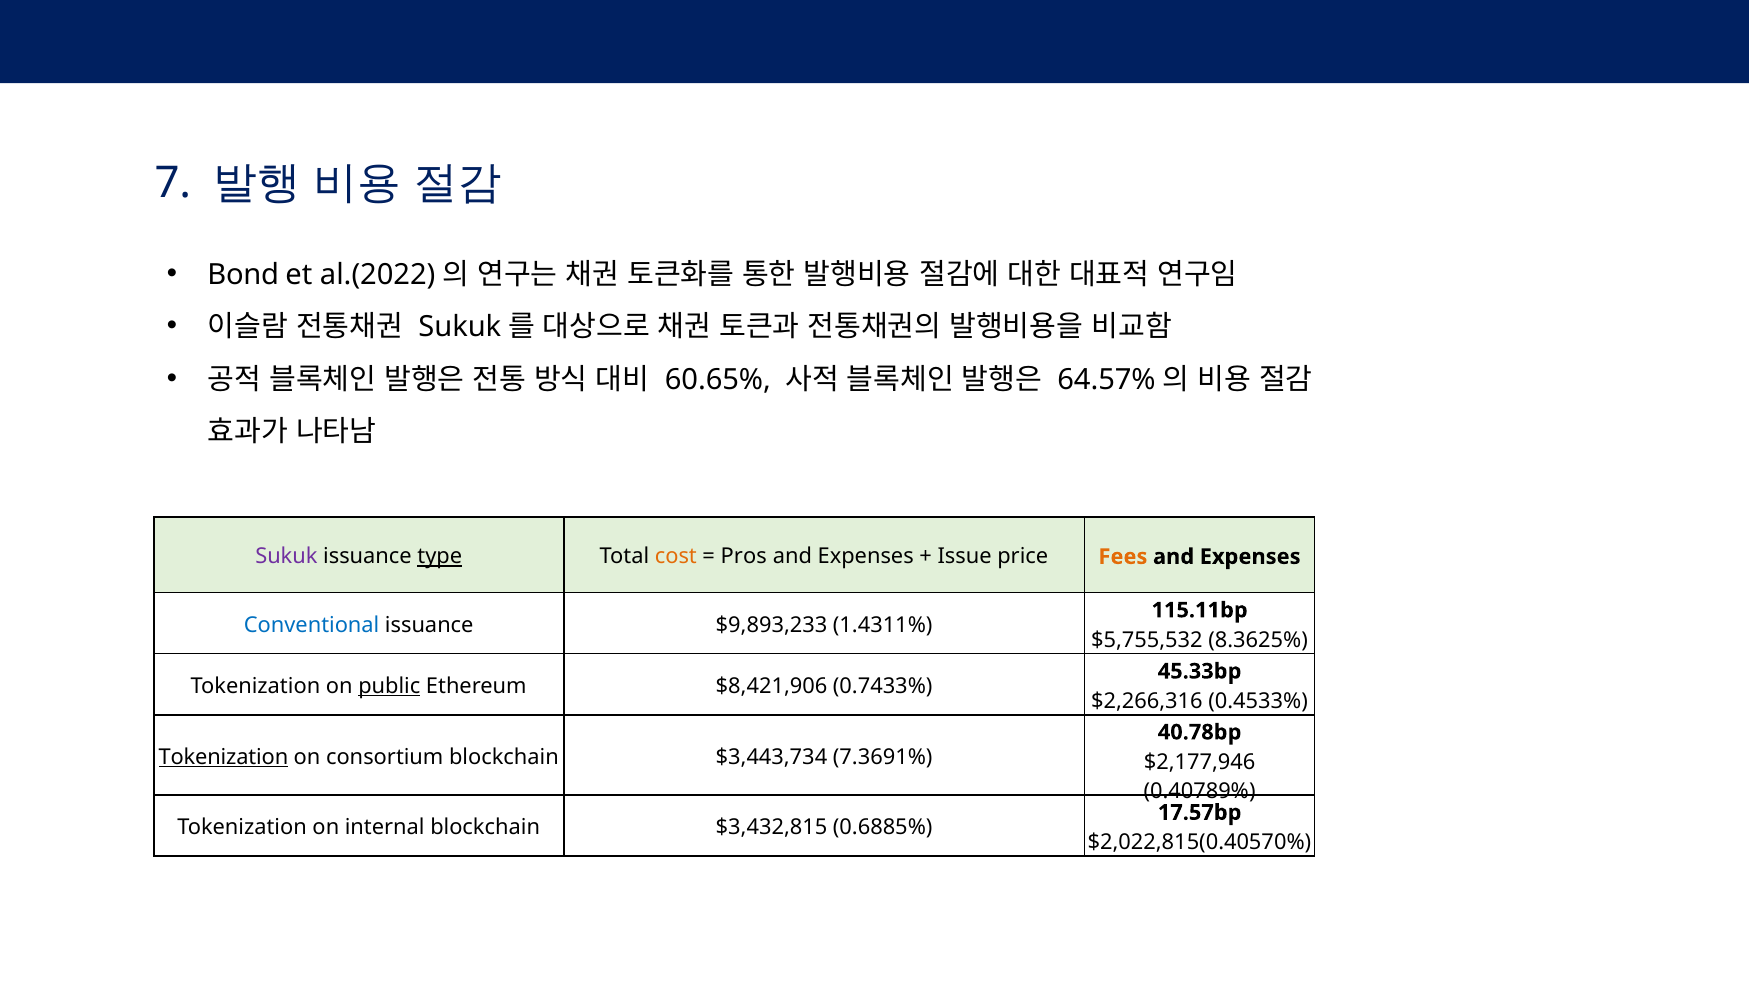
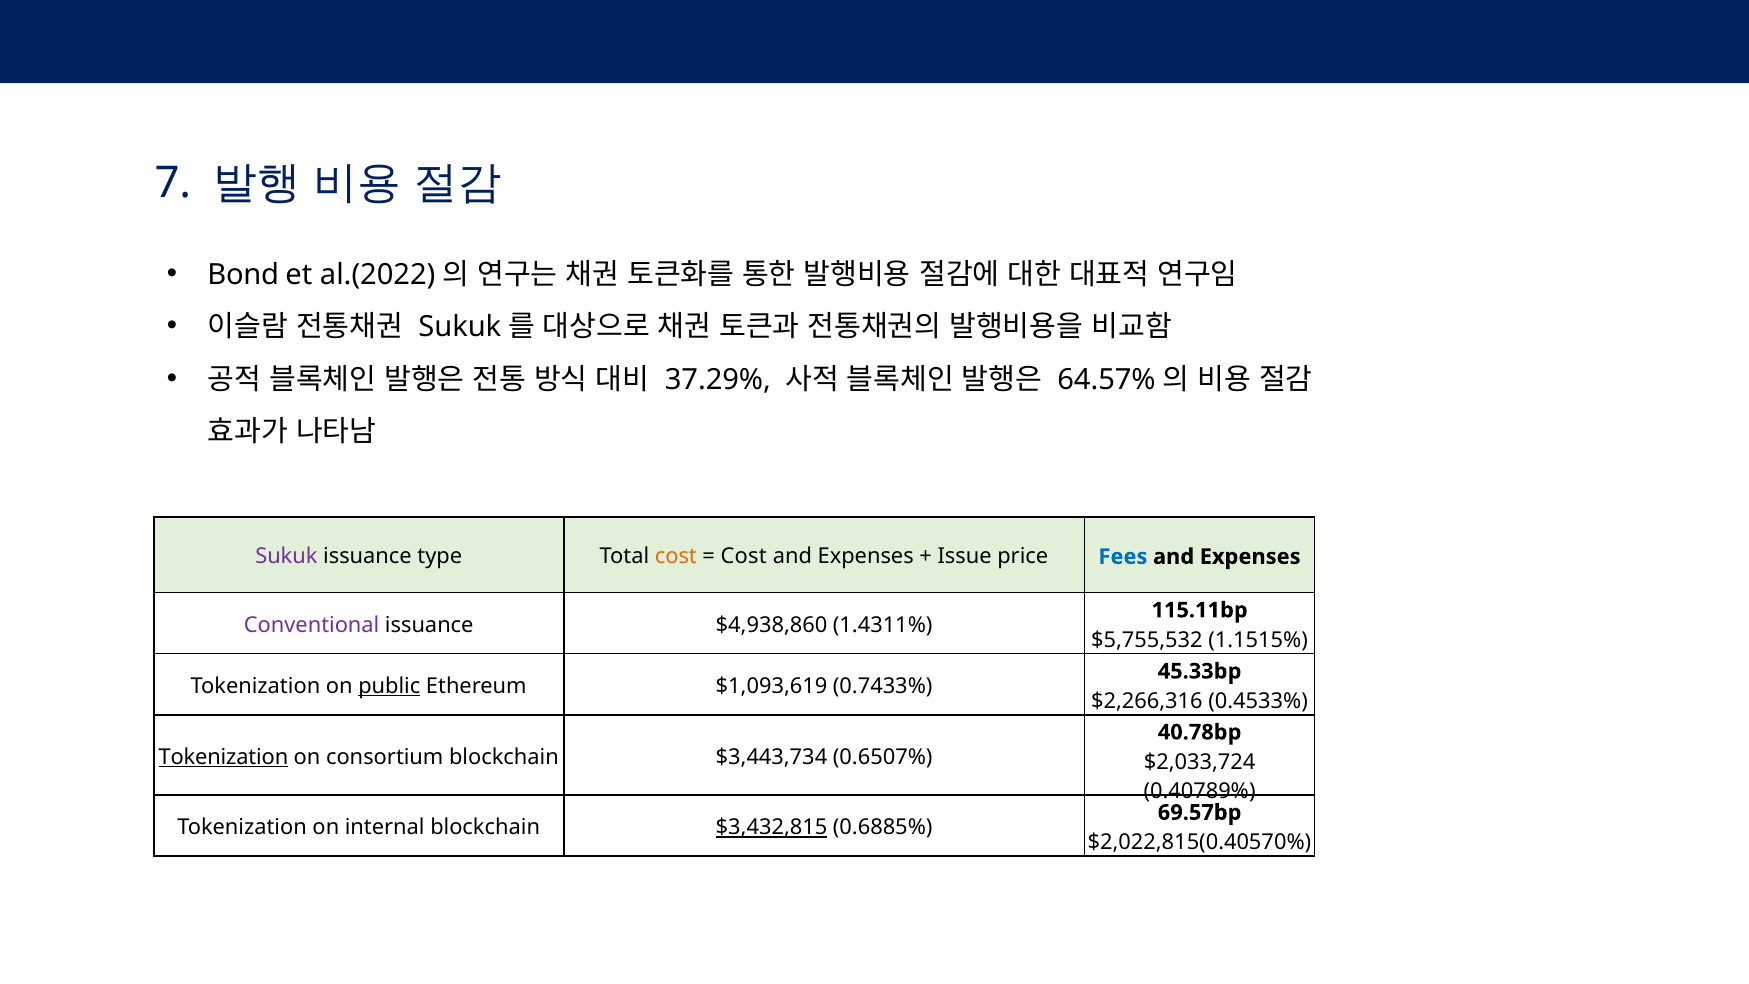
60.65%: 60.65% -> 37.29%
type underline: present -> none
Pros at (744, 557): Pros -> Cost
Fees colour: orange -> blue
Conventional colour: blue -> purple
$9,893,233: $9,893,233 -> $4,938,860
8.3625%: 8.3625% -> 1.1515%
$8,421,906: $8,421,906 -> $1,093,619
7.3691%: 7.3691% -> 0.6507%
$2,177,946: $2,177,946 -> $2,033,724
17.57bp: 17.57bp -> 69.57bp
$3,432,815 underline: none -> present
